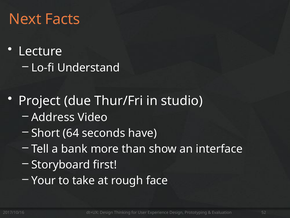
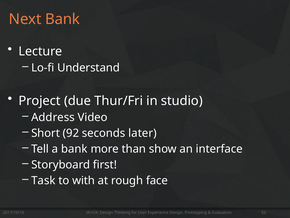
Next Facts: Facts -> Bank
64: 64 -> 92
have: have -> later
Your: Your -> Task
take: take -> with
